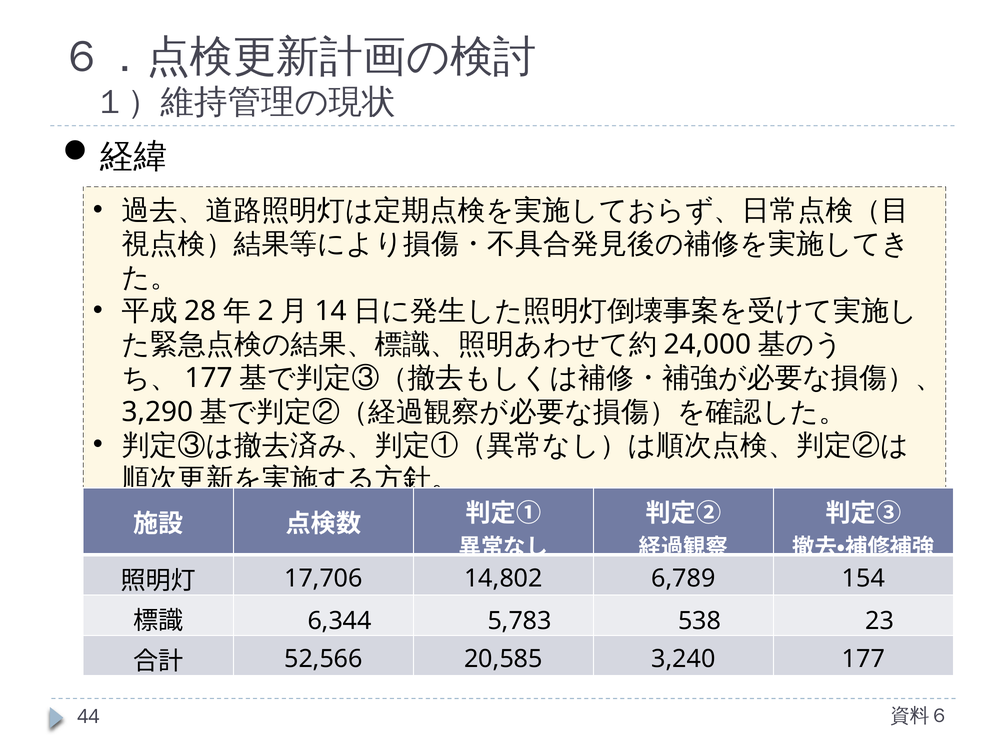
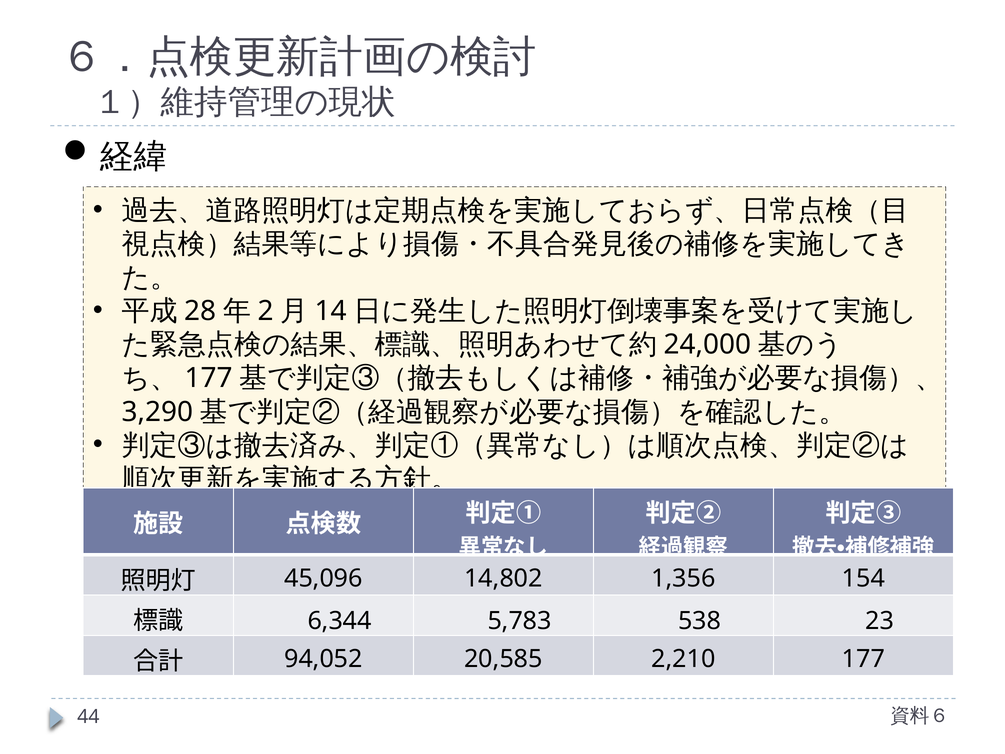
17,706: 17,706 -> 45,096
6,789: 6,789 -> 1,356
52,566: 52,566 -> 94,052
3,240: 3,240 -> 2,210
